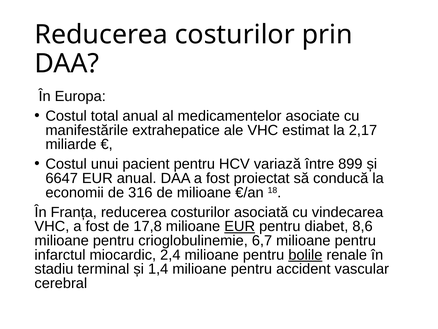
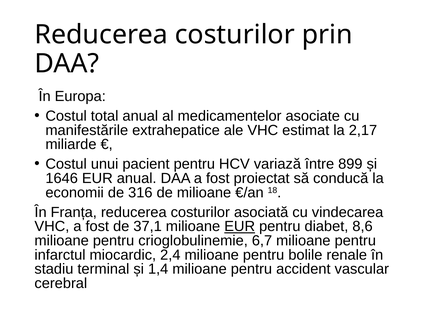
6647: 6647 -> 1646
17,8: 17,8 -> 37,1
bolile underline: present -> none
